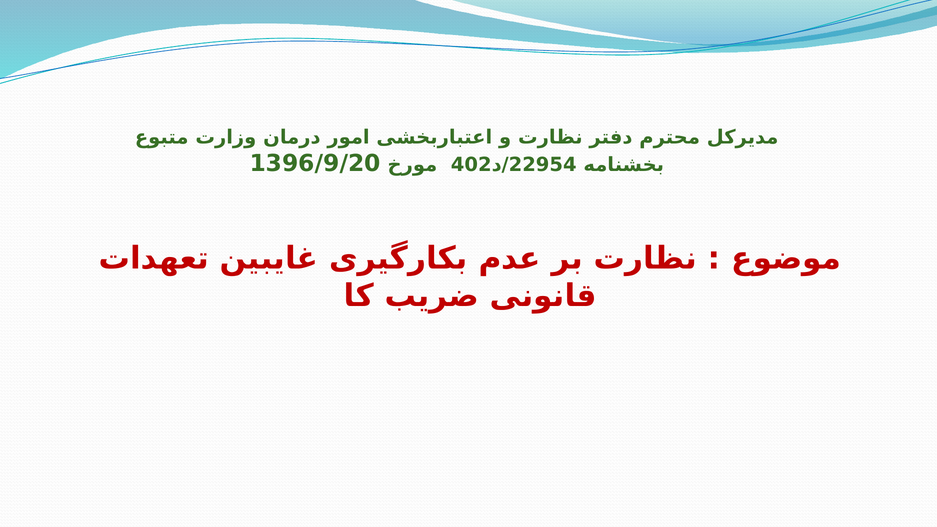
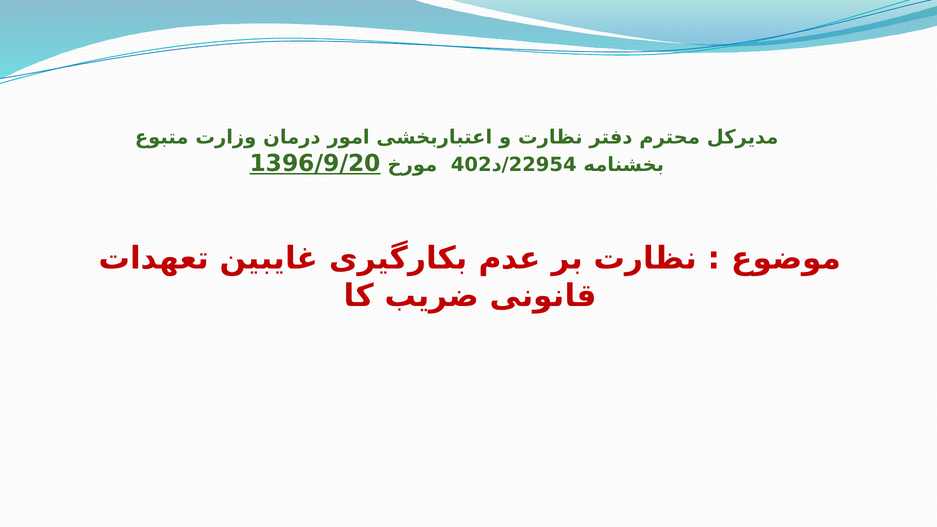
1396/9/20 underline: none -> present
